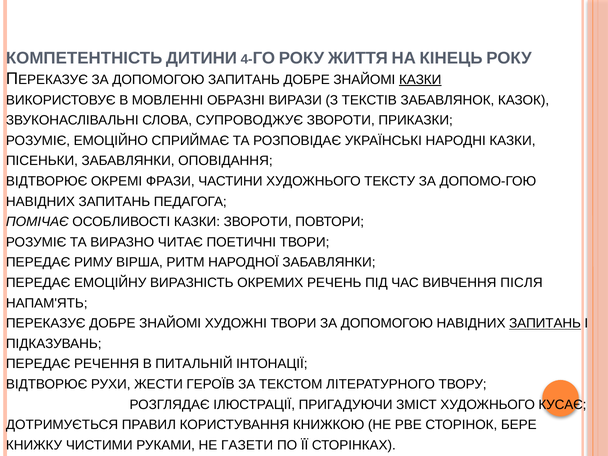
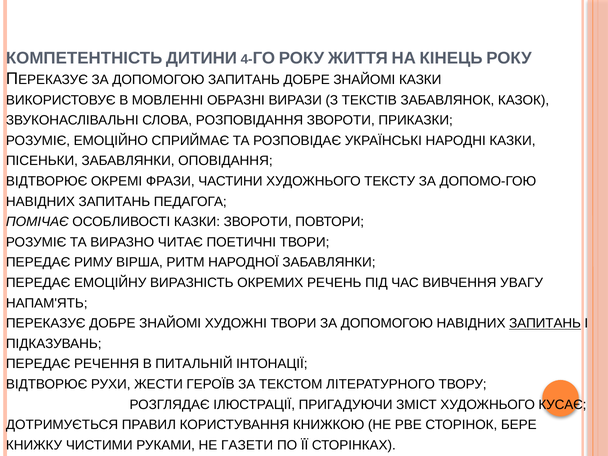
КАЗКИ at (420, 80) underline: present -> none
СУПРОВОДЖУЄ: СУПРОВОДЖУЄ -> РОЗПОВІДАННЯ
ПІСЛЯ: ПІСЛЯ -> УВАГУ
